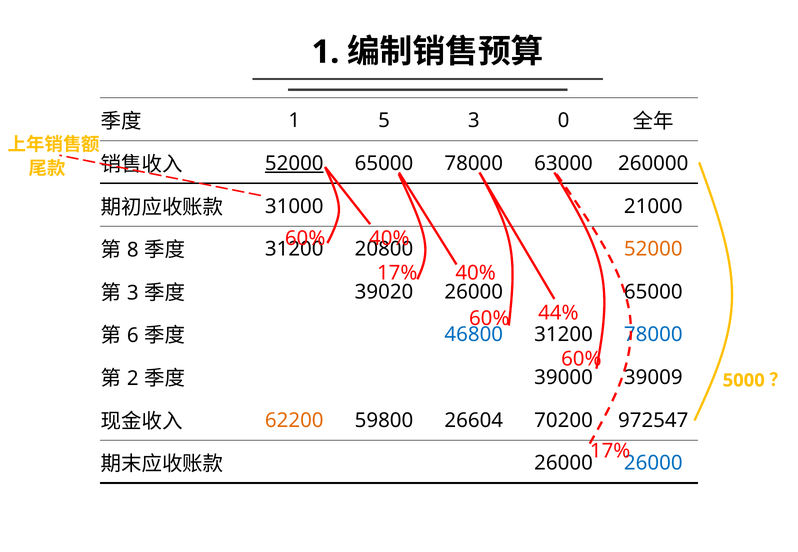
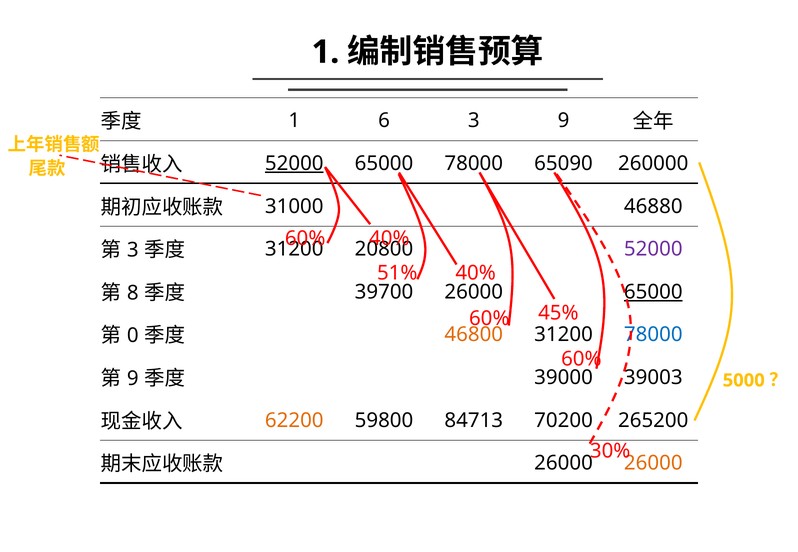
5: 5 -> 6
3 0: 0 -> 9
63000: 63000 -> 65090
21000: 21000 -> 46880
8 at (133, 250): 8 -> 3
52000 at (653, 249) colour: orange -> purple
17% at (397, 273): 17% -> 51%
3 at (133, 293): 3 -> 8
39020: 39020 -> 39700
65000 at (653, 292) underline: none -> present
44%: 44% -> 45%
6: 6 -> 0
46800 colour: blue -> orange
2 at (133, 379): 2 -> 9
39009: 39009 -> 39003
26604: 26604 -> 84713
972547: 972547 -> 265200
17% at (610, 451): 17% -> 30%
26000 at (653, 464) colour: blue -> orange
